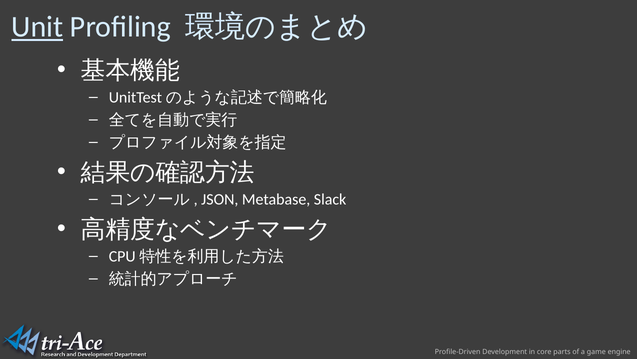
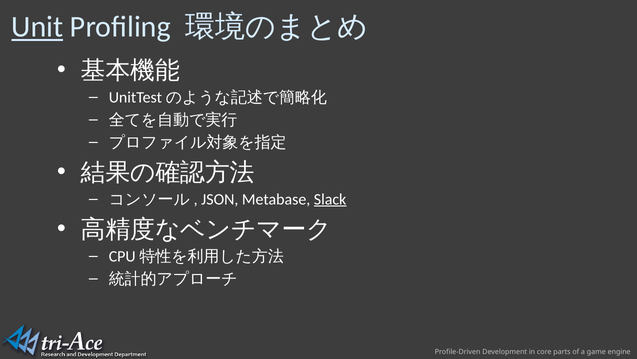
Slack underline: none -> present
